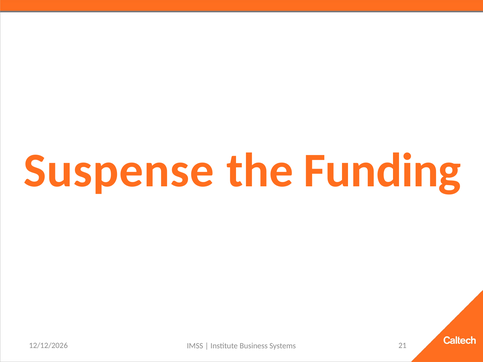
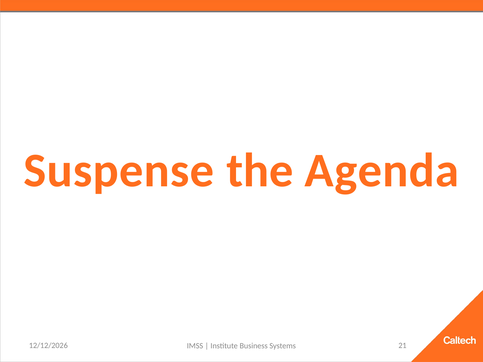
Funding: Funding -> Agenda
